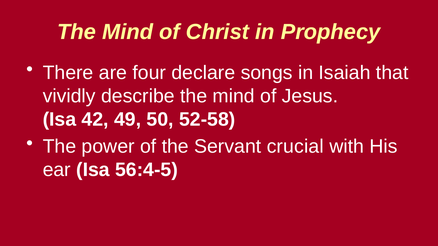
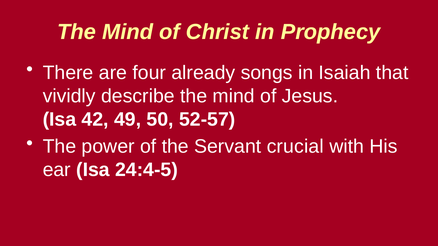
declare: declare -> already
52-58: 52-58 -> 52-57
56:4-5: 56:4-5 -> 24:4-5
